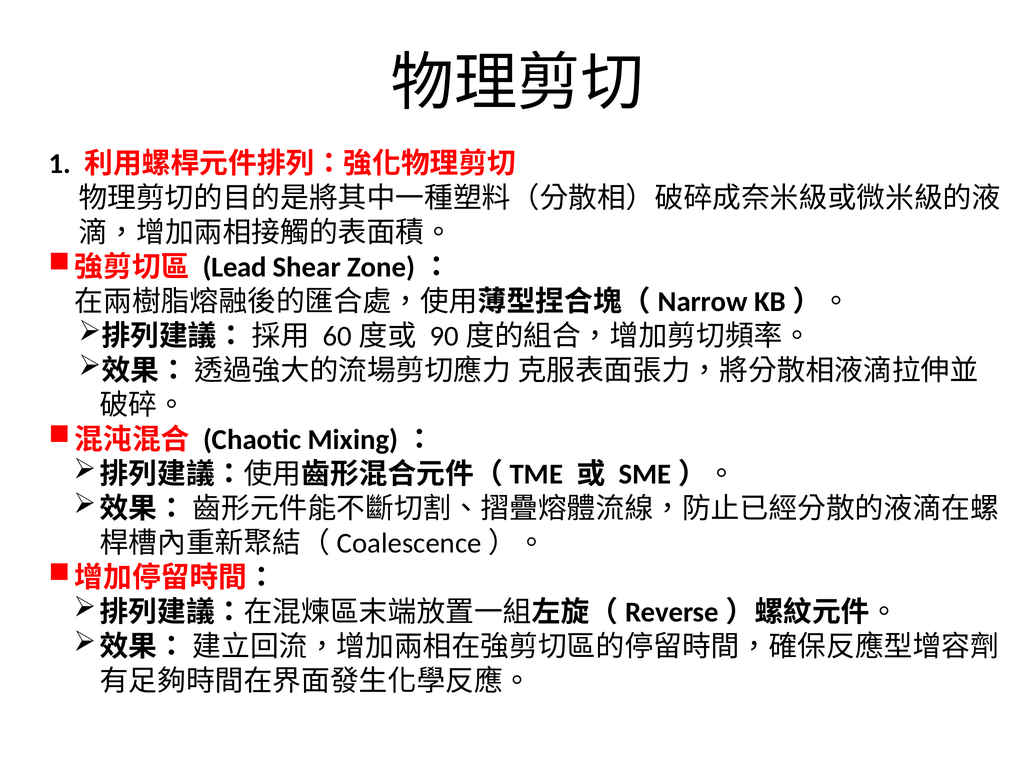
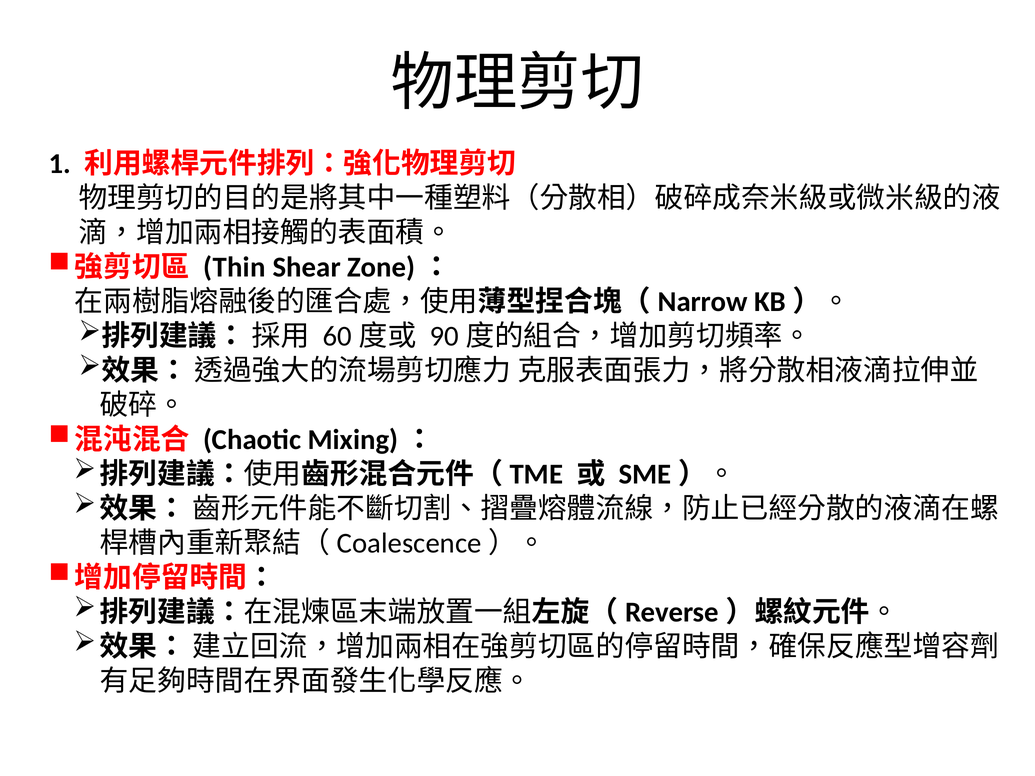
Lead: Lead -> Thin
